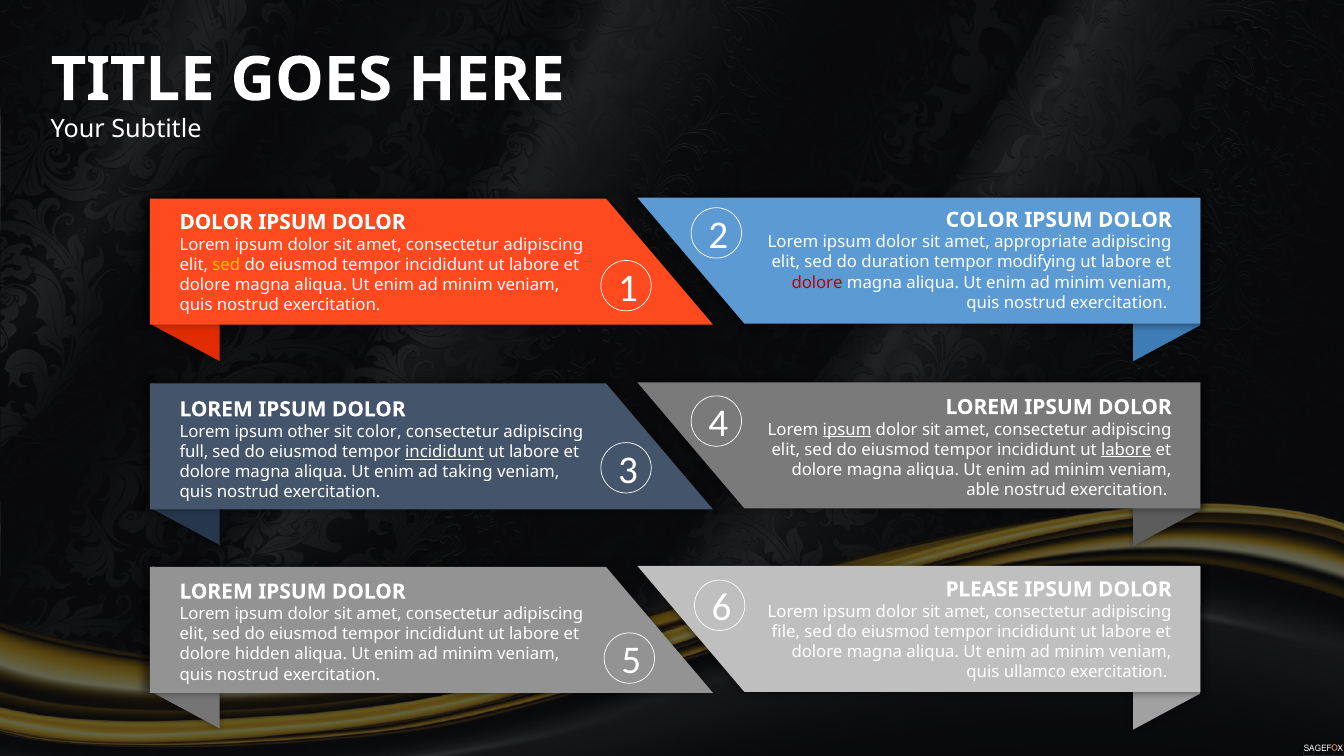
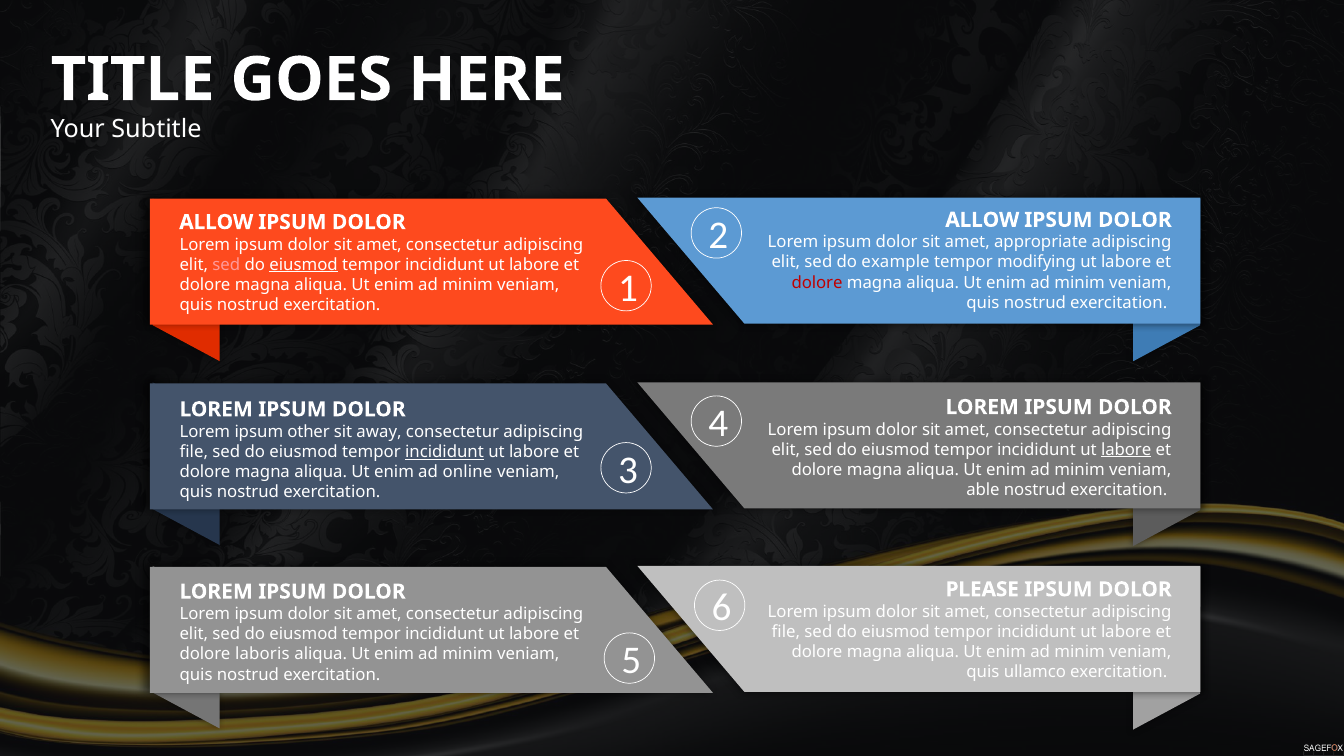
COLOR at (982, 220): COLOR -> ALLOW
DOLOR at (216, 222): DOLOR -> ALLOW
duration: duration -> example
sed at (226, 265) colour: yellow -> pink
eiusmod at (304, 265) underline: none -> present
ipsum at (847, 429) underline: present -> none
sit color: color -> away
full at (194, 452): full -> file
taking: taking -> online
hidden: hidden -> laboris
